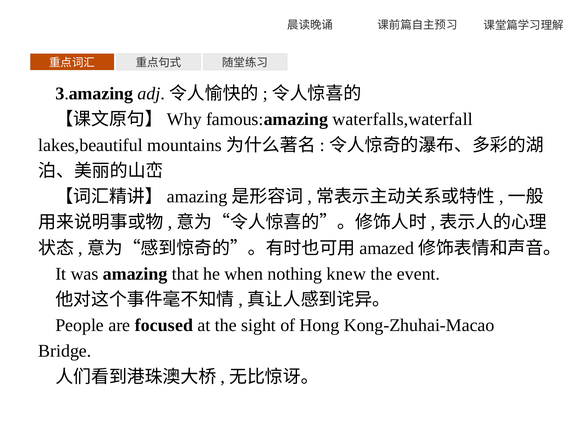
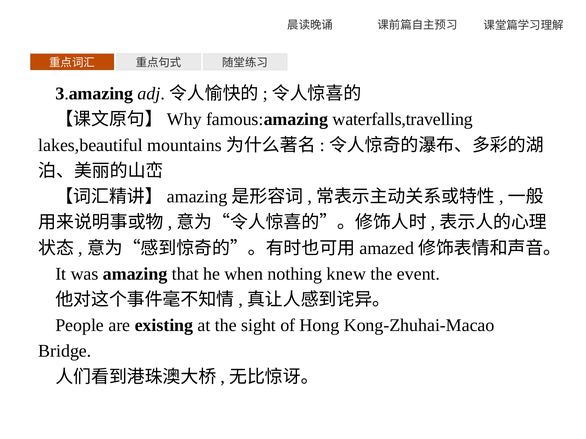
waterfalls,waterfall: waterfalls,waterfall -> waterfalls,travelling
focused: focused -> existing
